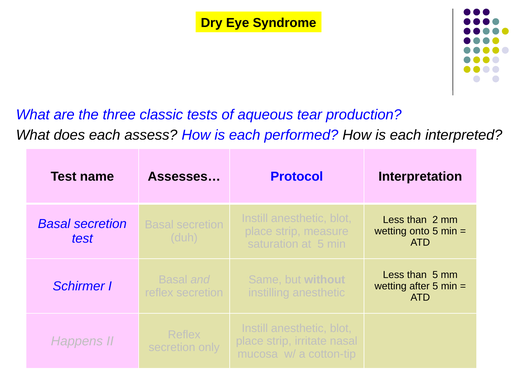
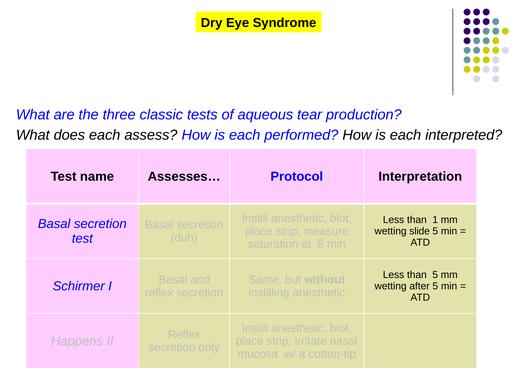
than 2: 2 -> 1
onto: onto -> slide
